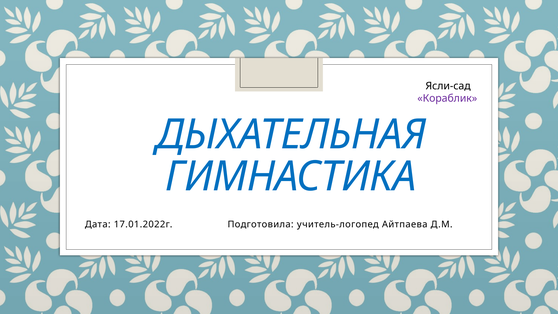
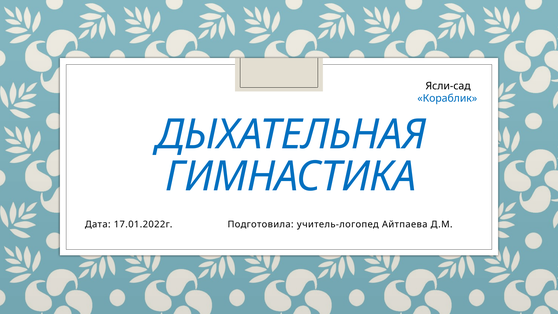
Кораблик colour: purple -> blue
